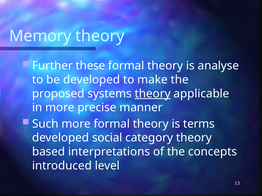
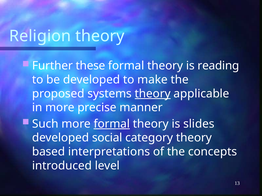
Memory: Memory -> Religion
analyse: analyse -> reading
formal at (112, 124) underline: none -> present
terms: terms -> slides
